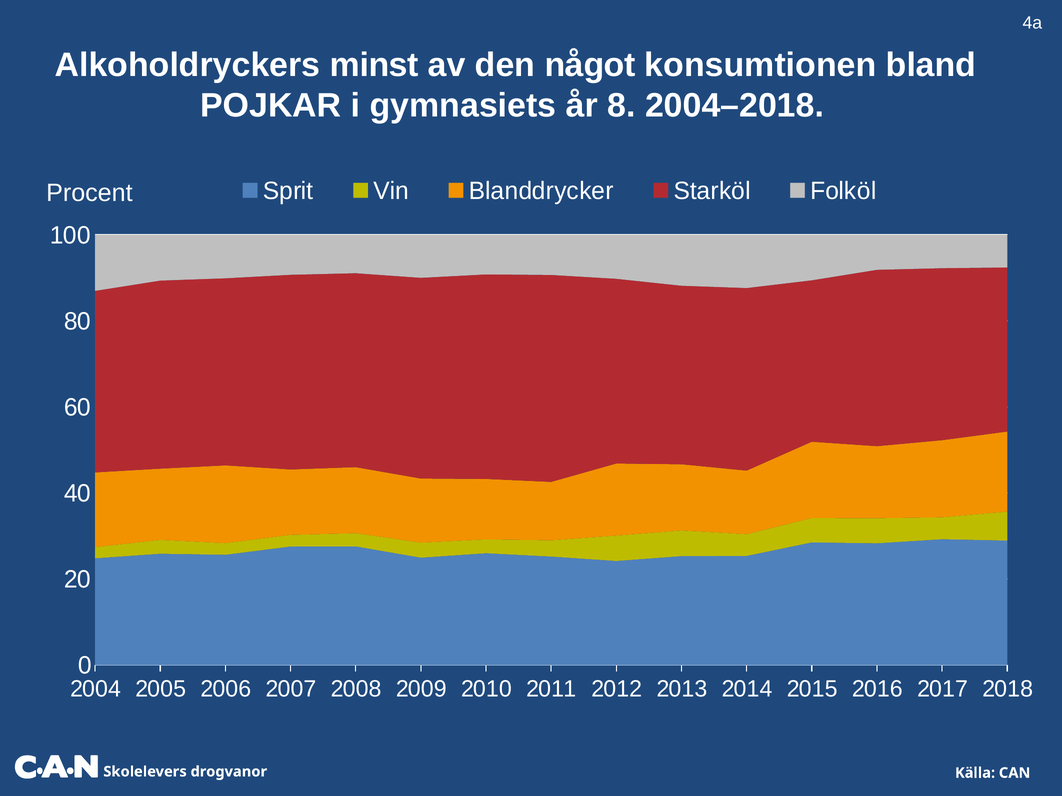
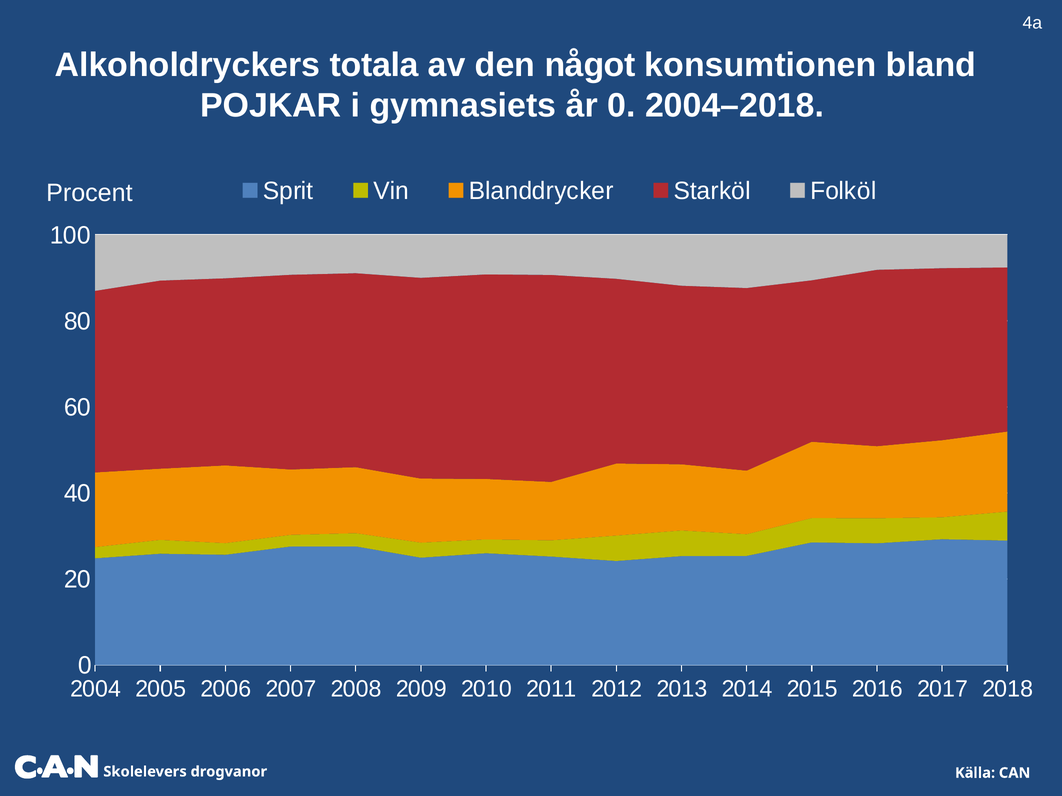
minst: minst -> totala
år 8: 8 -> 0
